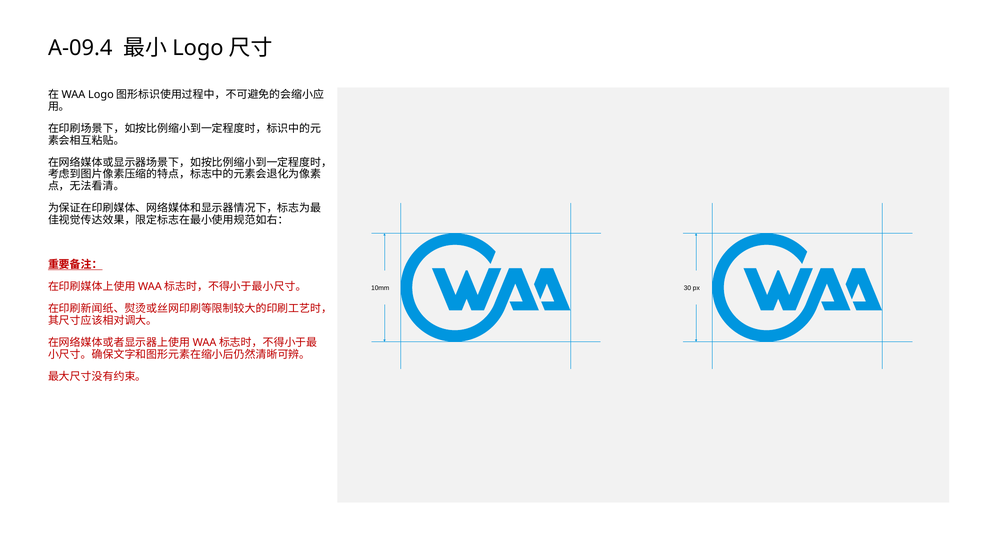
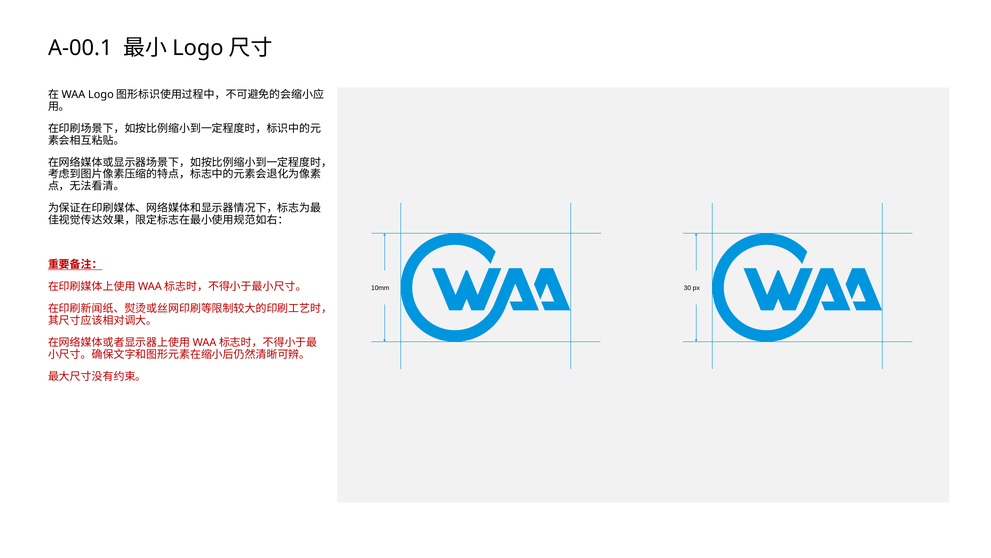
A-09.4: A-09.4 -> A-00.1
